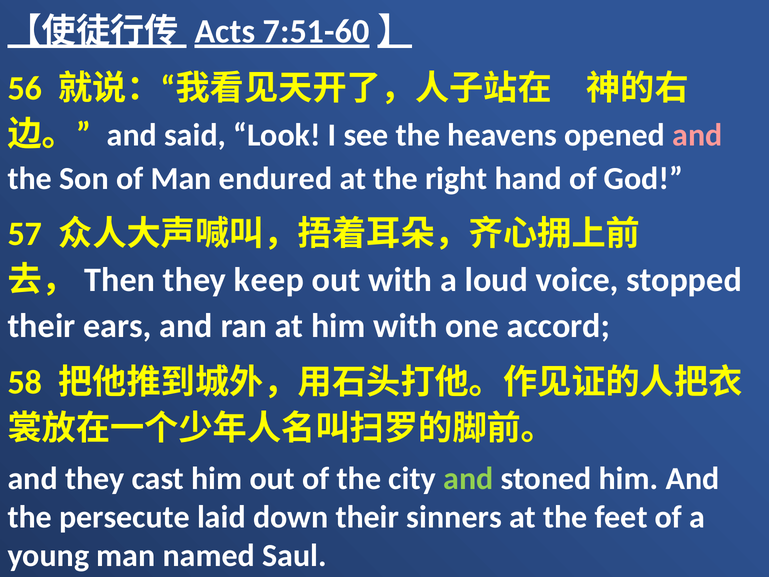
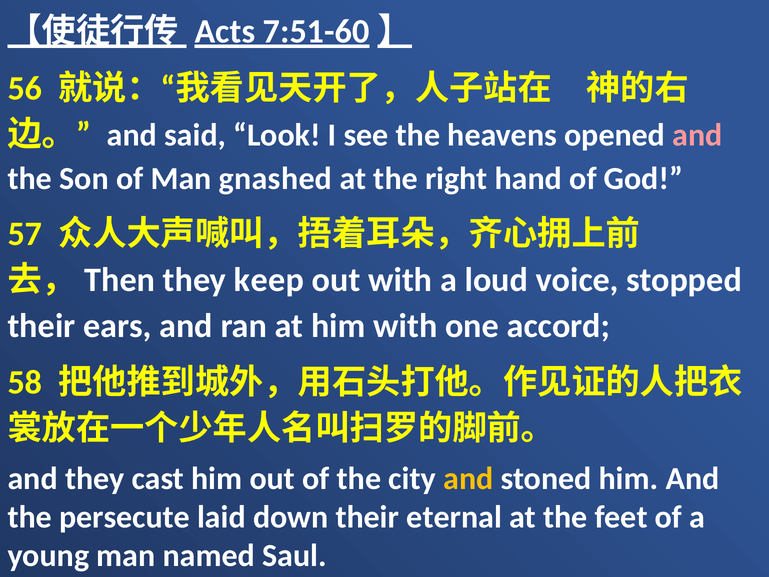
endured: endured -> gnashed
and at (468, 479) colour: light green -> yellow
sinners: sinners -> eternal
